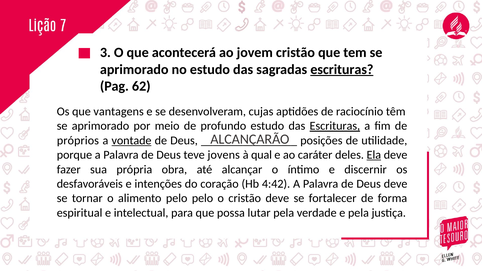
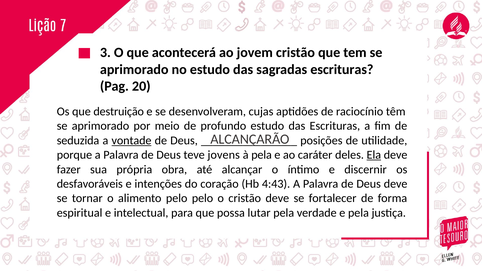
escrituras at (342, 70) underline: present -> none
62: 62 -> 20
vantagens: vantagens -> destruição
Escrituras at (335, 126) underline: present -> none
próprios: próprios -> seduzida
à qual: qual -> pela
4:42: 4:42 -> 4:43
